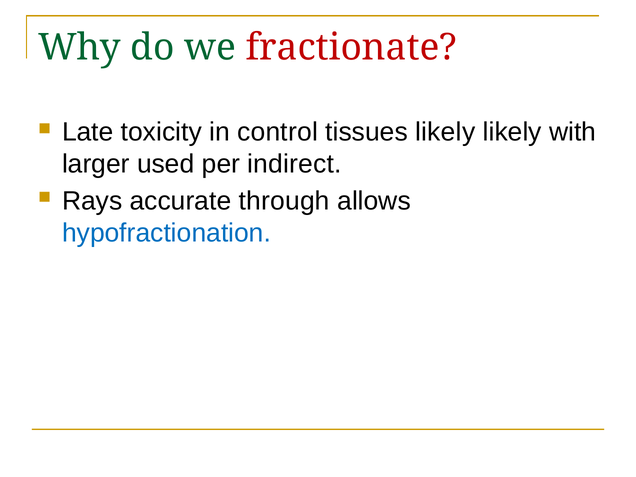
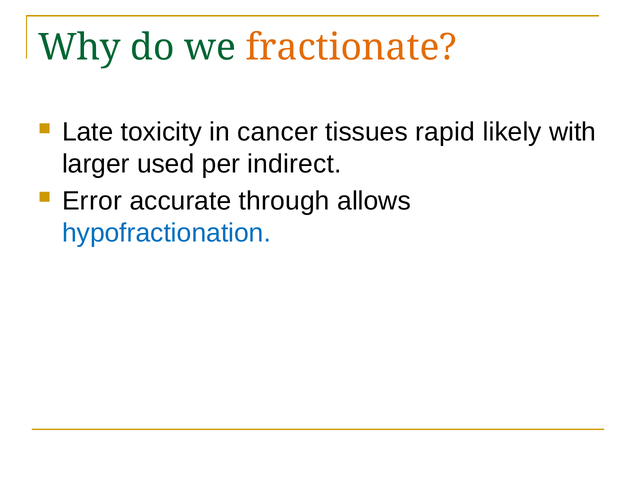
fractionate colour: red -> orange
control: control -> cancer
tissues likely: likely -> rapid
Rays: Rays -> Error
